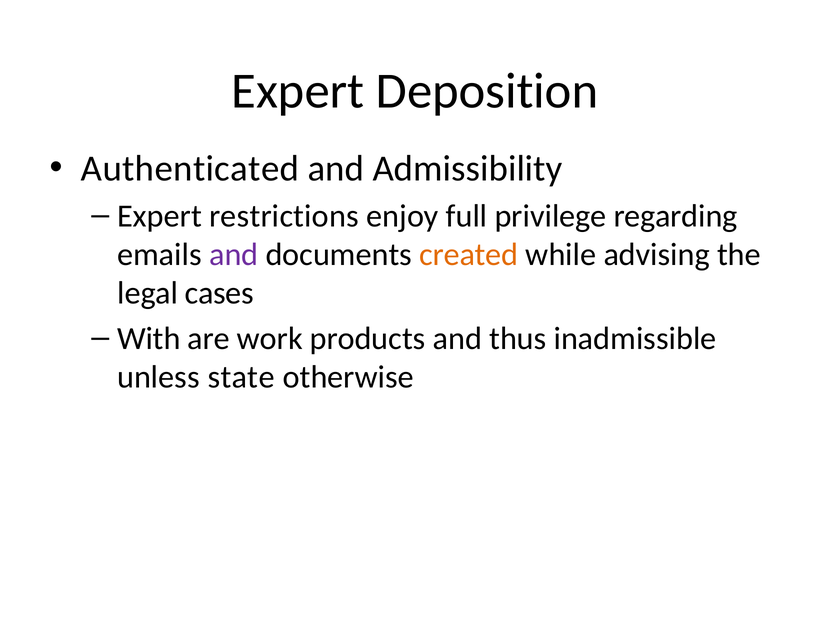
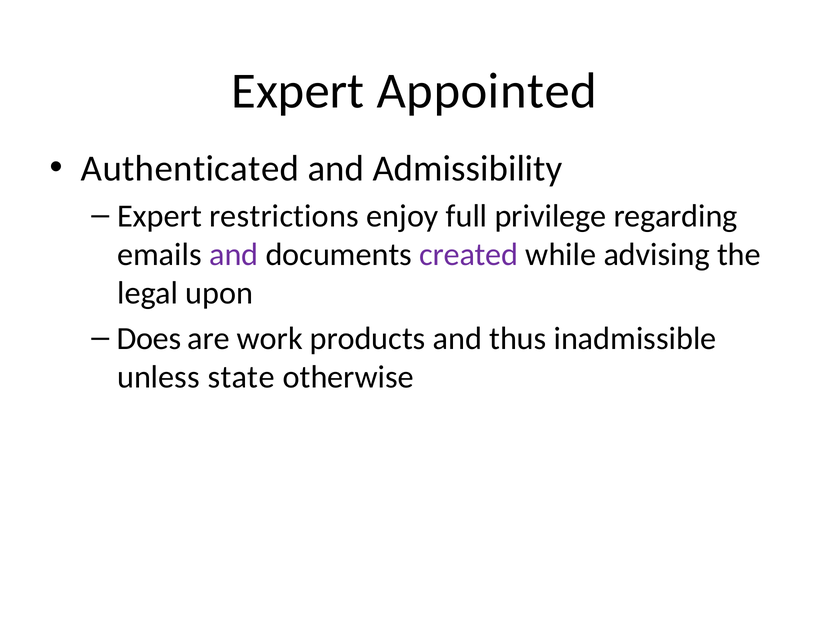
Deposition: Deposition -> Appointed
created colour: orange -> purple
cases: cases -> upon
With: With -> Does
